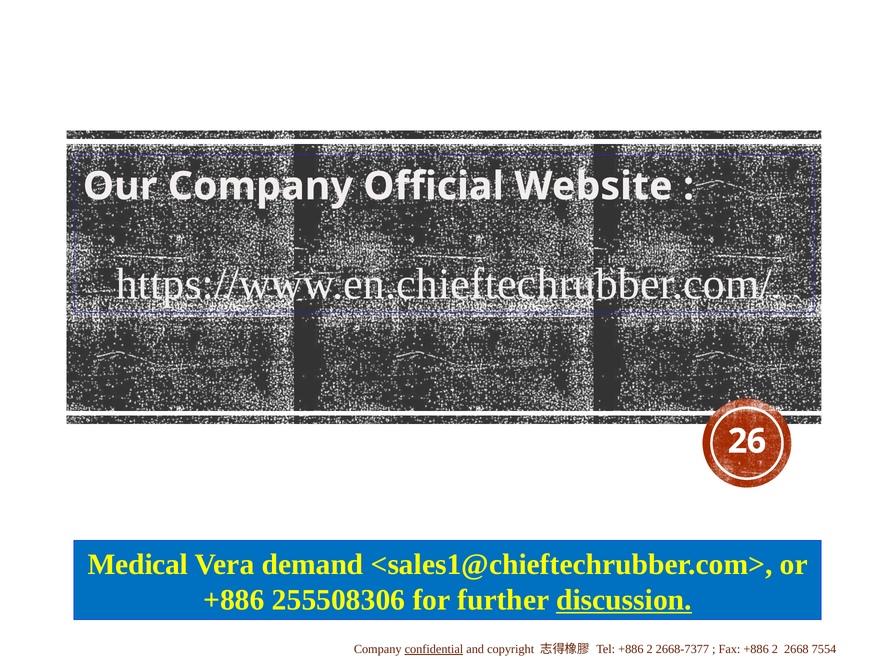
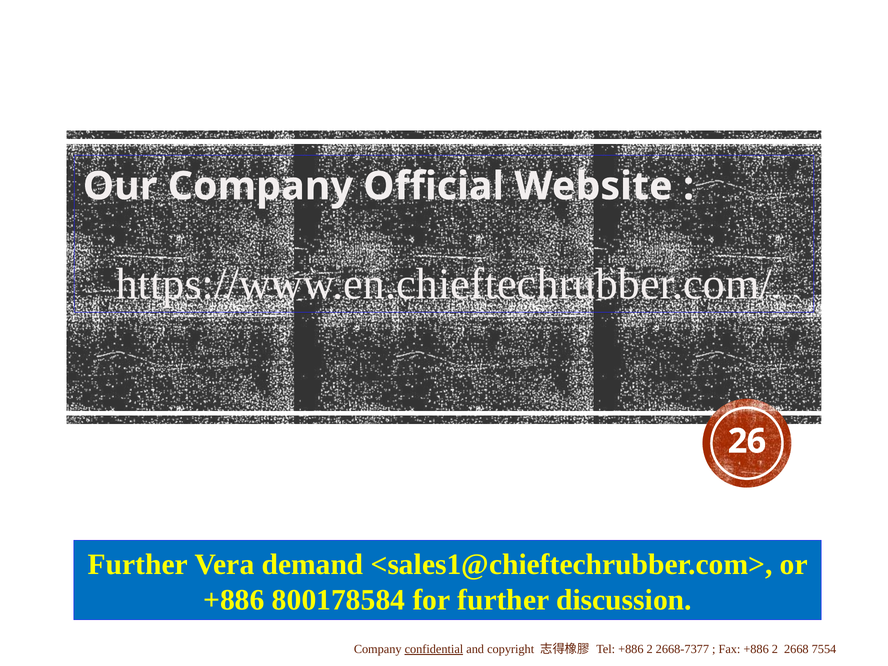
Medical at (138, 564): Medical -> Further
255508306: 255508306 -> 800178584
discussion underline: present -> none
